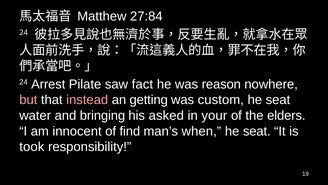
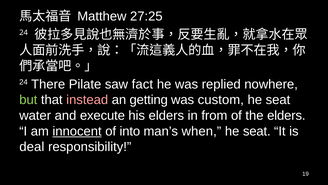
27:84: 27:84 -> 27:25
Arrest: Arrest -> There
reason: reason -> replied
but colour: pink -> light green
bringing: bringing -> execute
his asked: asked -> elders
your: your -> from
innocent underline: none -> present
find: find -> into
took: took -> deal
